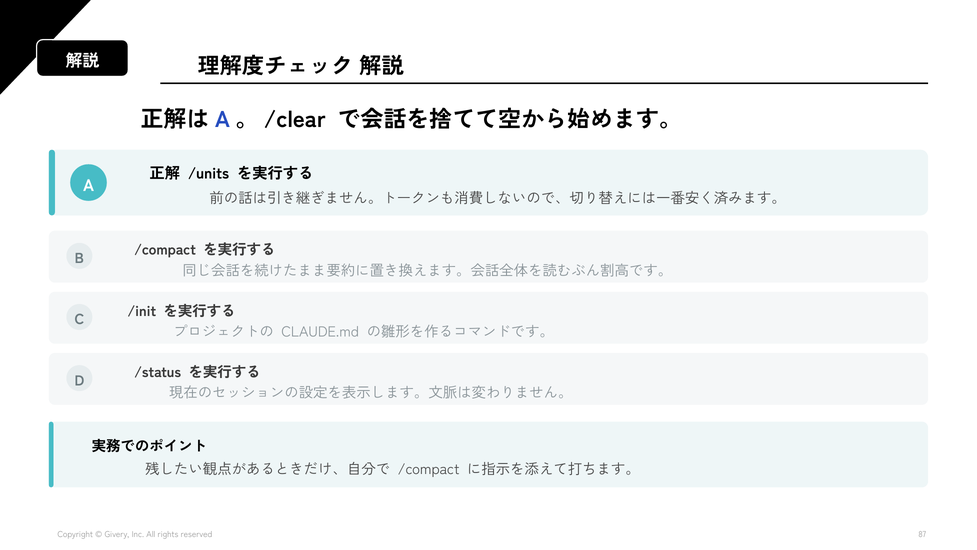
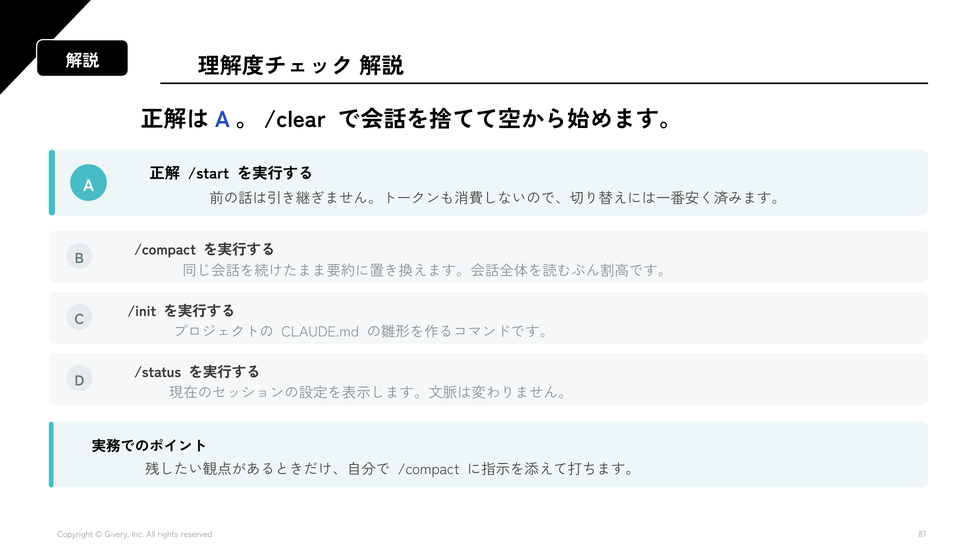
/units: /units -> /start
